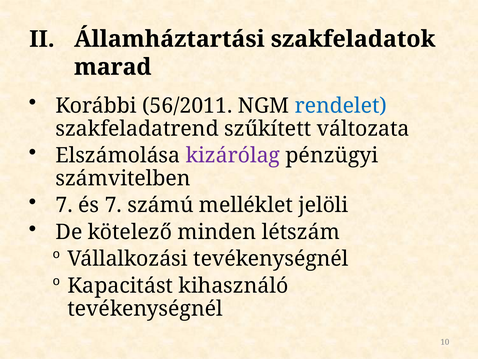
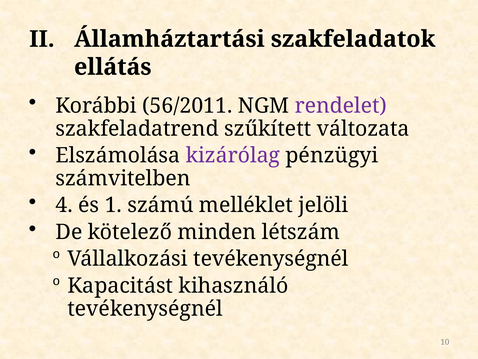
marad: marad -> ellátás
rendelet colour: blue -> purple
7 at (64, 205): 7 -> 4
és 7: 7 -> 1
